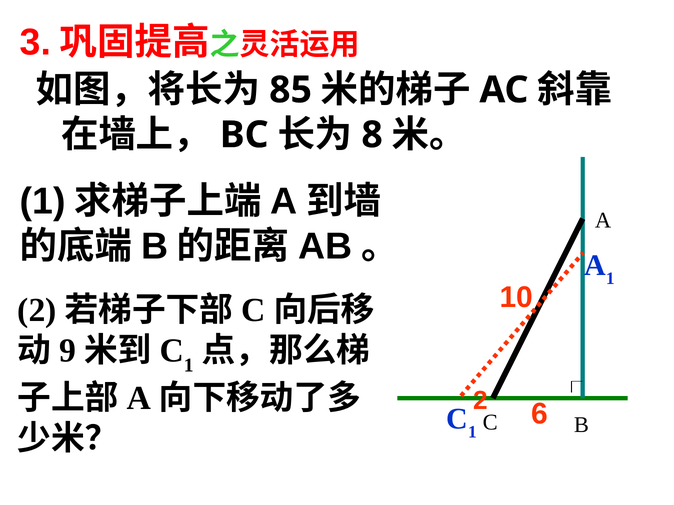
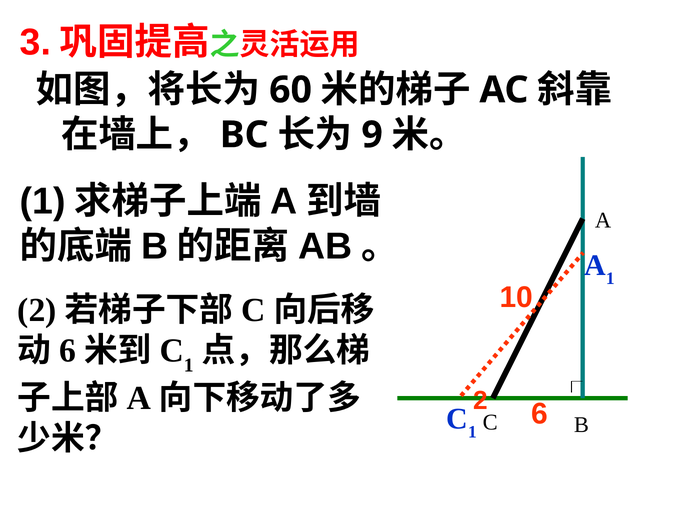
85: 85 -> 60
8: 8 -> 9
9 at (68, 351): 9 -> 6
